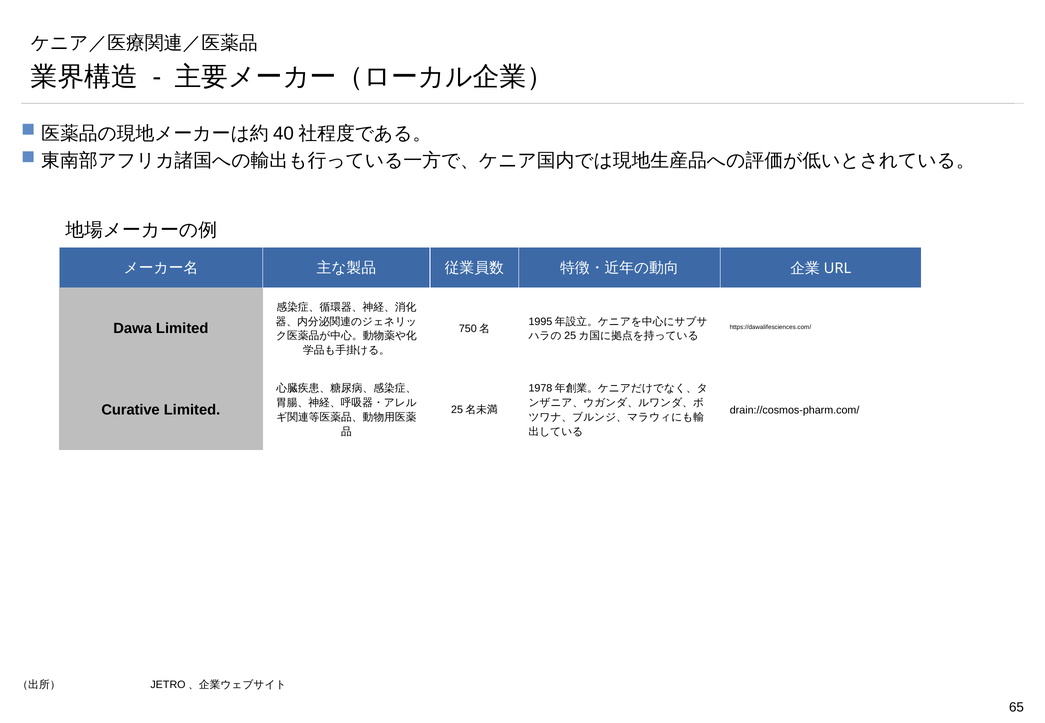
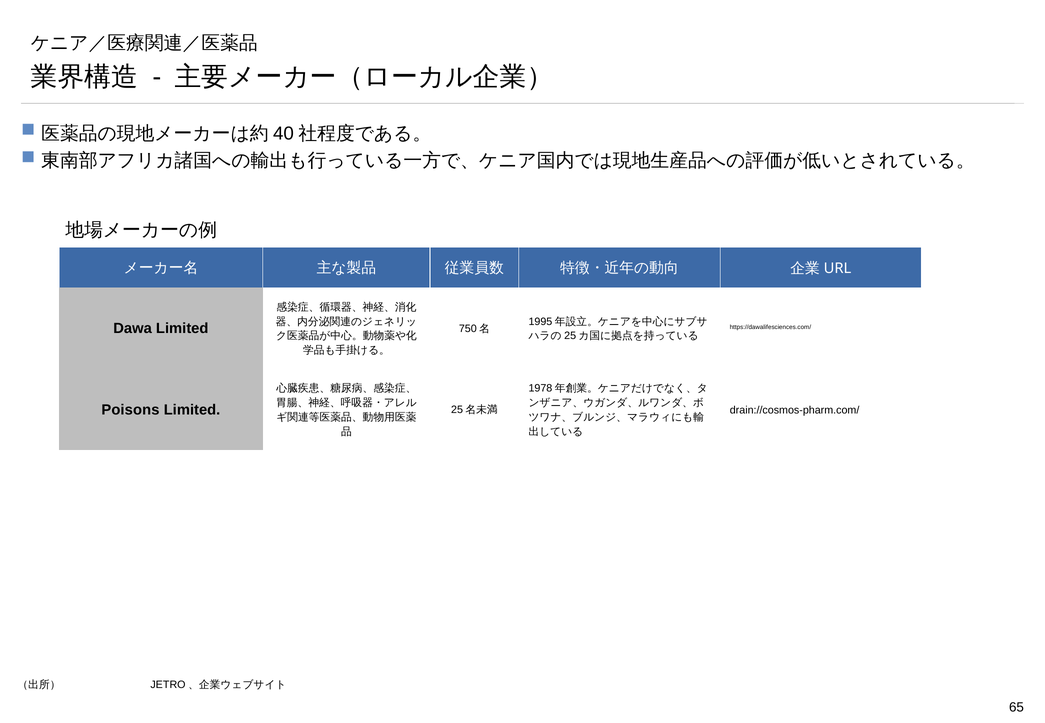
Curative: Curative -> Poisons
